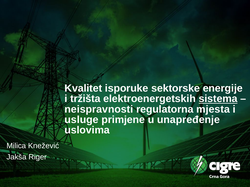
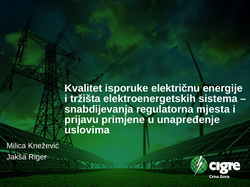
sektorske: sektorske -> električnu
sistema underline: present -> none
neispravnosti: neispravnosti -> snabdijevanja
usluge: usluge -> prijavu
